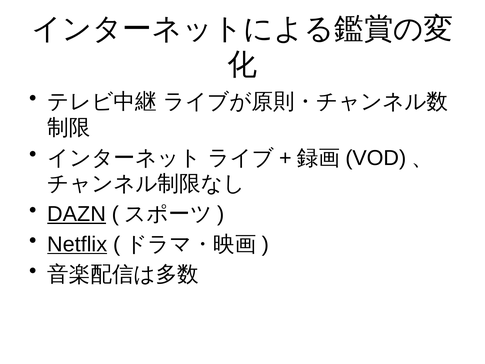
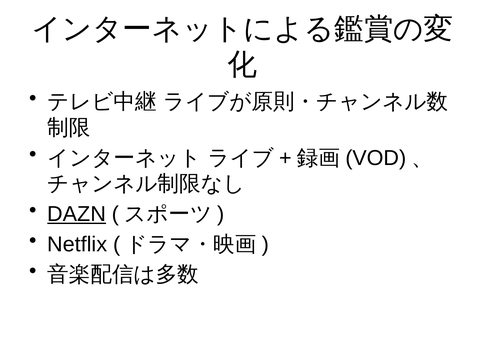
Netflix underline: present -> none
